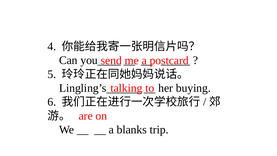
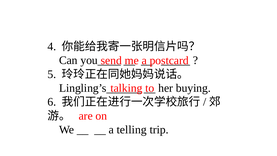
blanks: blanks -> telling
